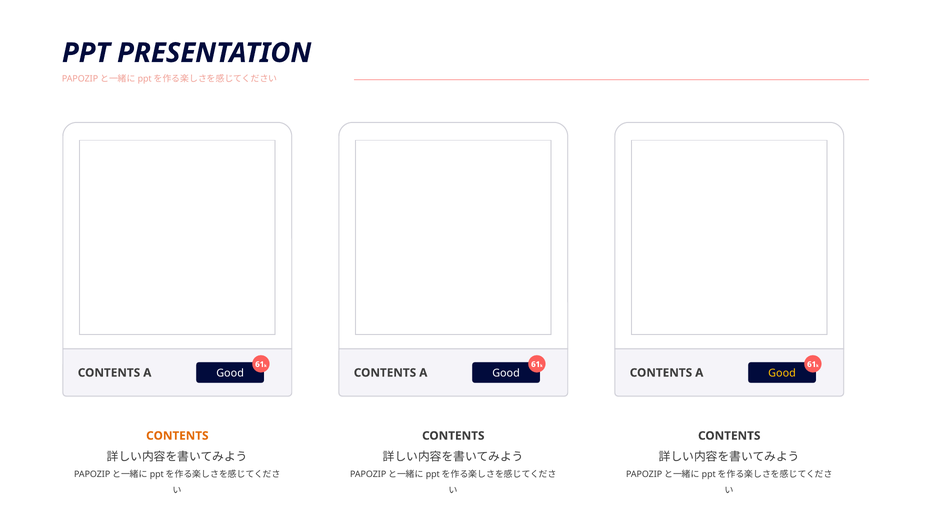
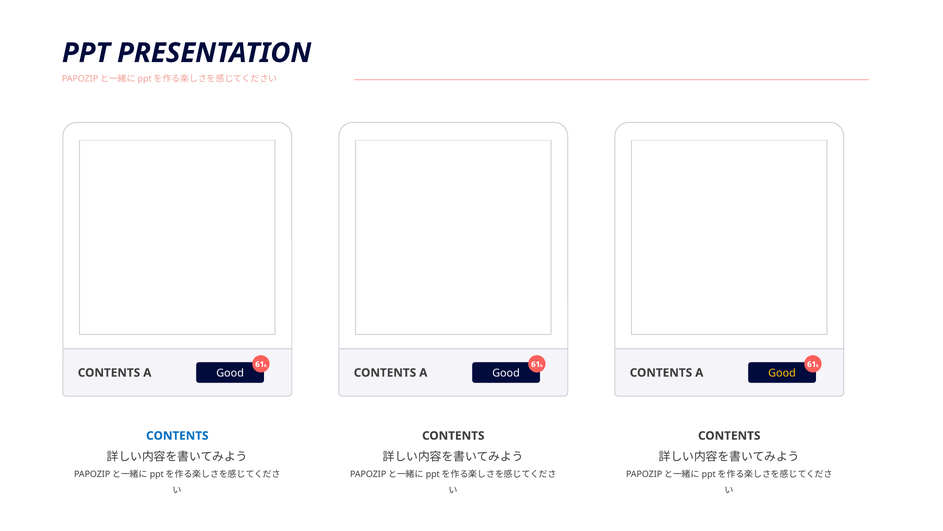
CONTENTS at (177, 435) colour: orange -> blue
